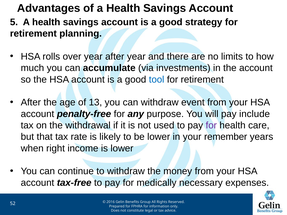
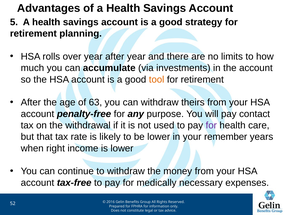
tool colour: blue -> orange
13: 13 -> 63
event: event -> theirs
include: include -> contact
